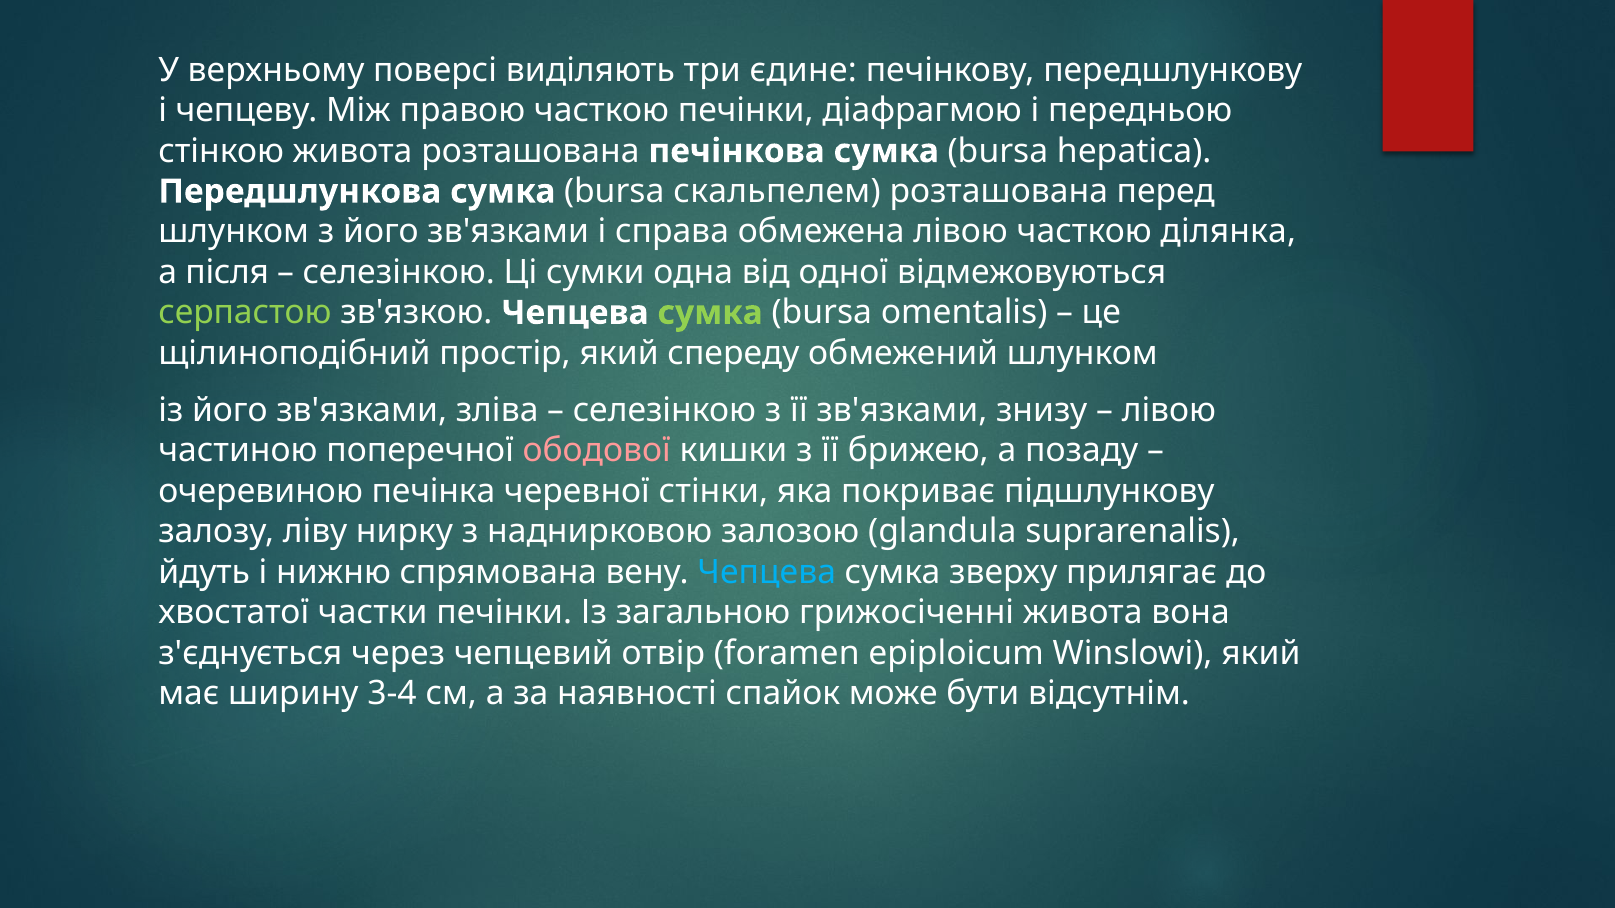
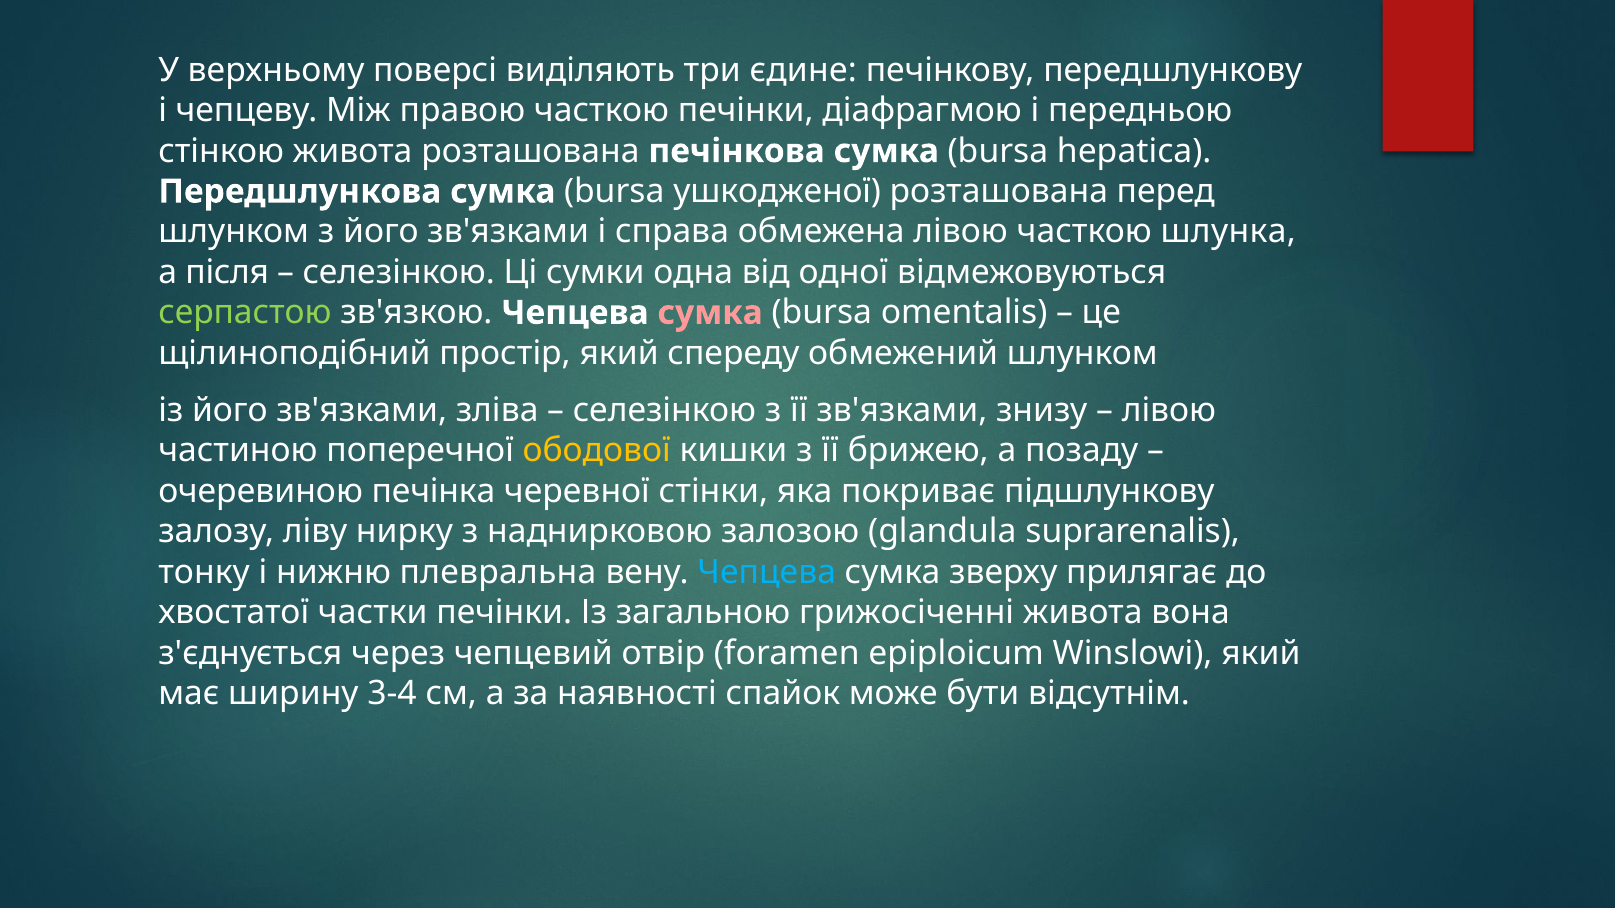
скальпелем: скальпелем -> ушкодженої
ділянка: ділянка -> шлунка
сумка at (710, 313) colour: light green -> pink
ободової colour: pink -> yellow
йдуть: йдуть -> тонку
спрямована: спрямована -> плевральна
